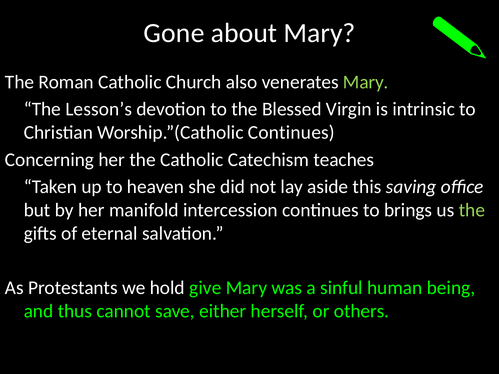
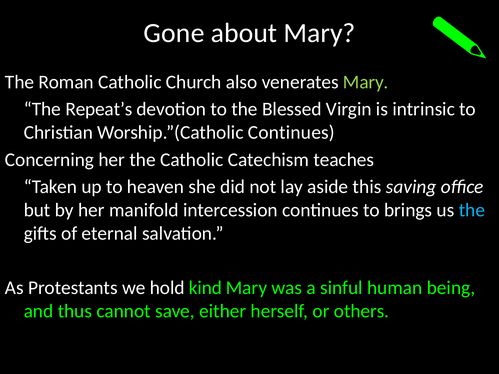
Lesson’s: Lesson’s -> Repeat’s
the at (472, 210) colour: light green -> light blue
give: give -> kind
